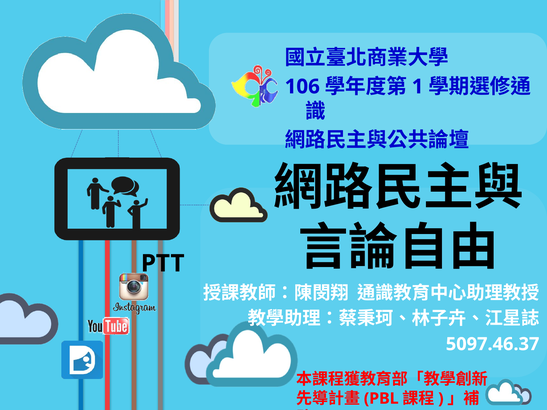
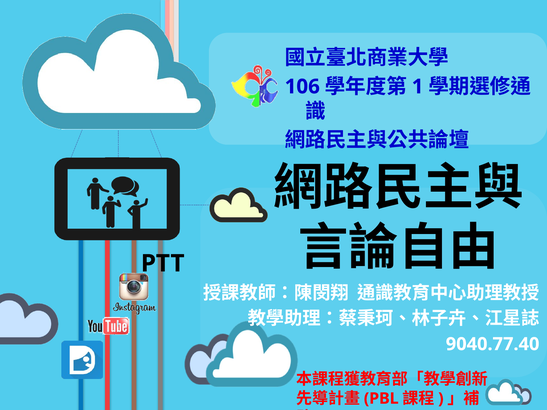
5097.46.37: 5097.46.37 -> 9040.77.40
